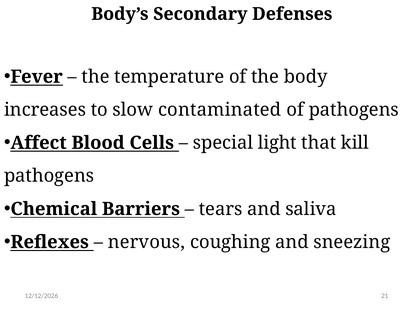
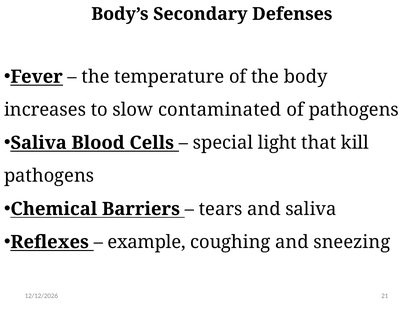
Affect at (39, 143): Affect -> Saliva
nervous: nervous -> example
